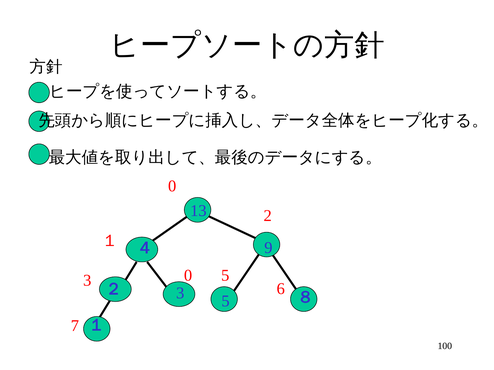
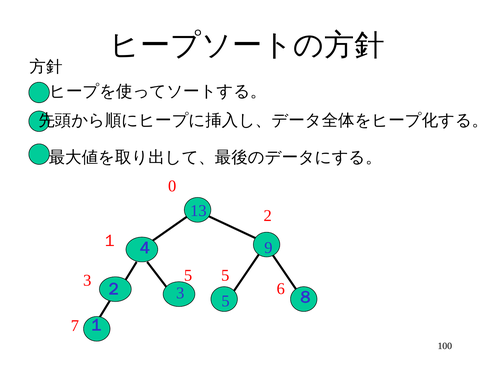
3 0: 0 -> 5
